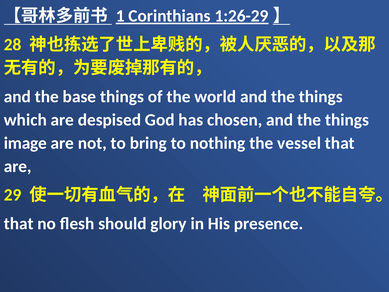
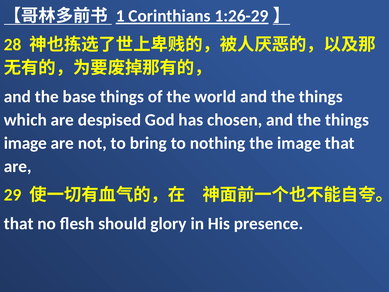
the vessel: vessel -> image
